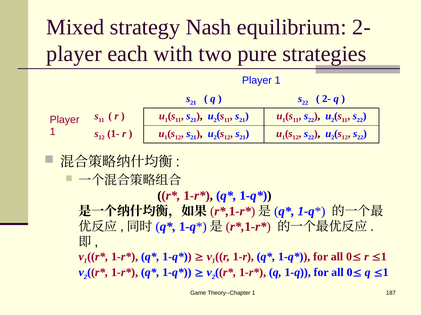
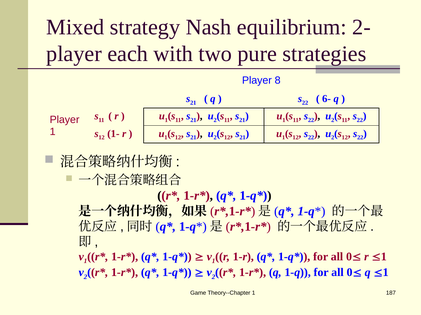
1 at (278, 81): 1 -> 8
2- at (327, 99): 2- -> 6-
